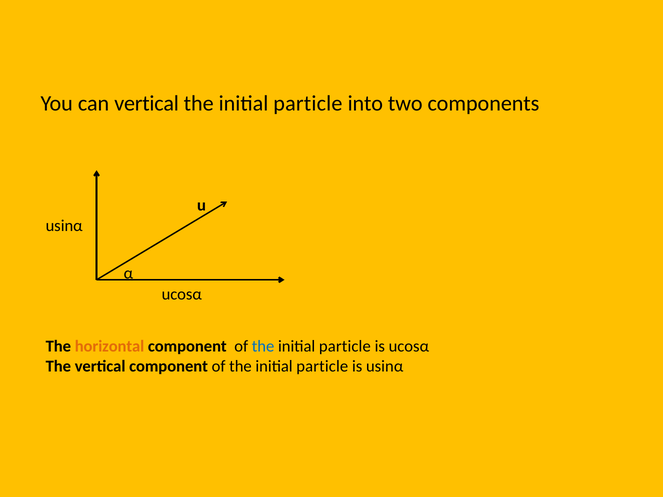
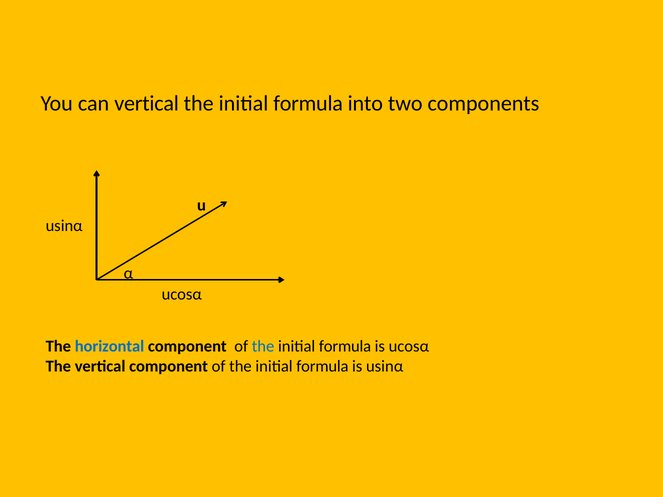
particle at (308, 104): particle -> formula
horizontal colour: orange -> blue
particle at (345, 346): particle -> formula
particle at (322, 366): particle -> formula
